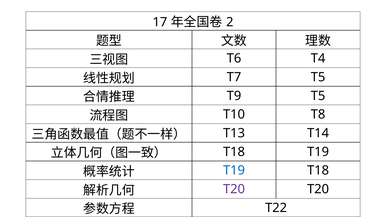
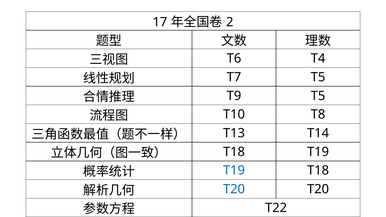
T20 at (234, 189) colour: purple -> blue
